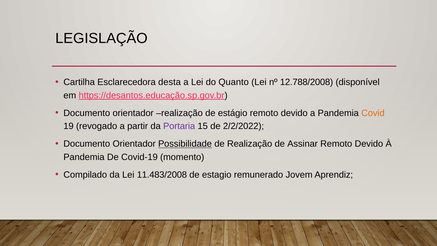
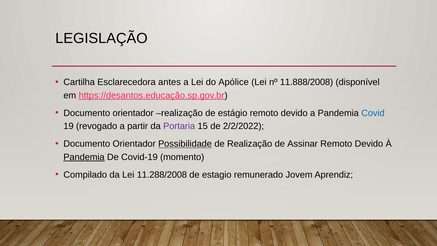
desta: desta -> antes
Quanto: Quanto -> Apólice
12.788/2008: 12.788/2008 -> 11.888/2008
Covid colour: orange -> blue
Pandemia at (84, 157) underline: none -> present
11.483/2008: 11.483/2008 -> 11.288/2008
